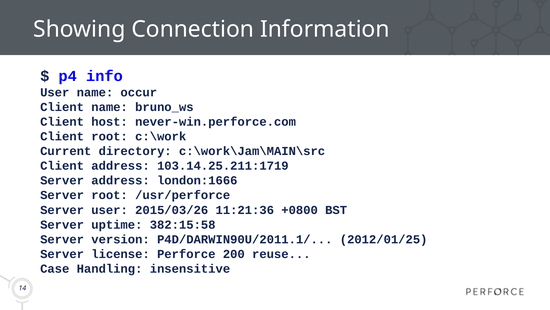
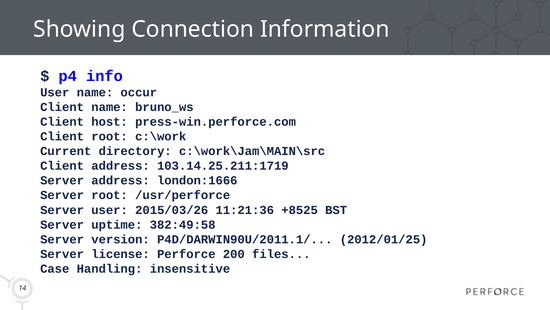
never-win.perforce.com: never-win.perforce.com -> press-win.perforce.com
+0800: +0800 -> +8525
382:15:58: 382:15:58 -> 382:49:58
reuse: reuse -> files
